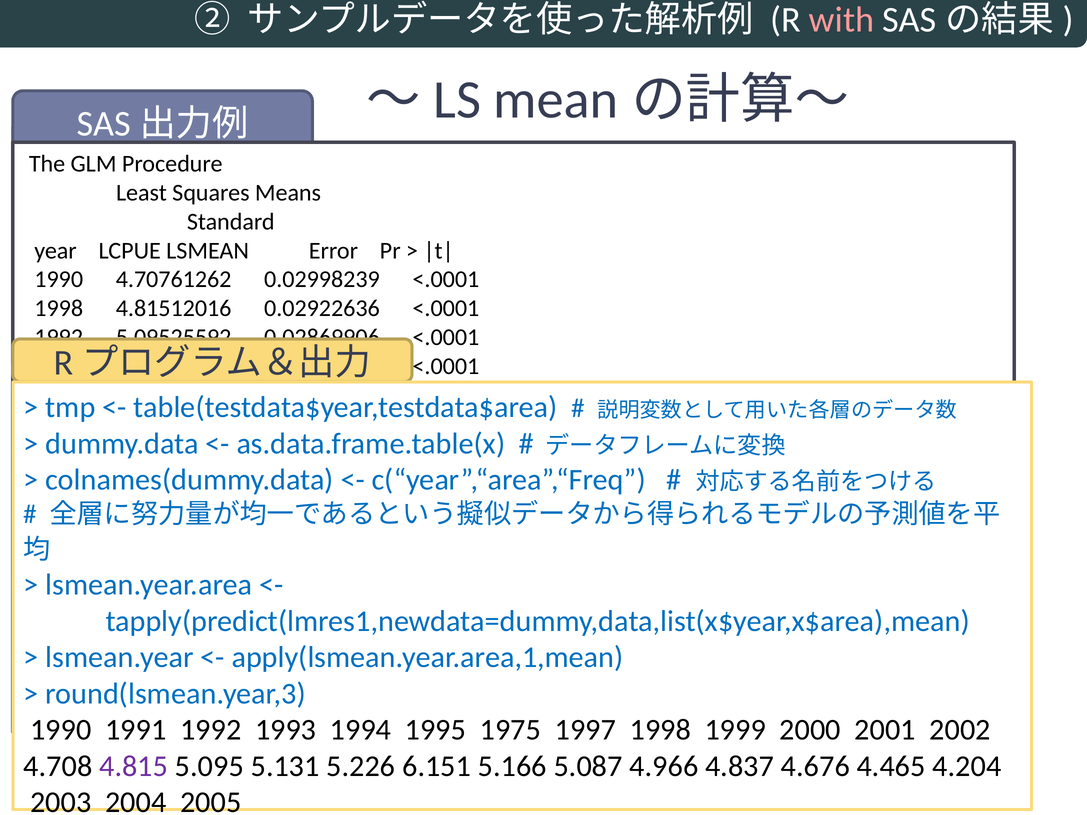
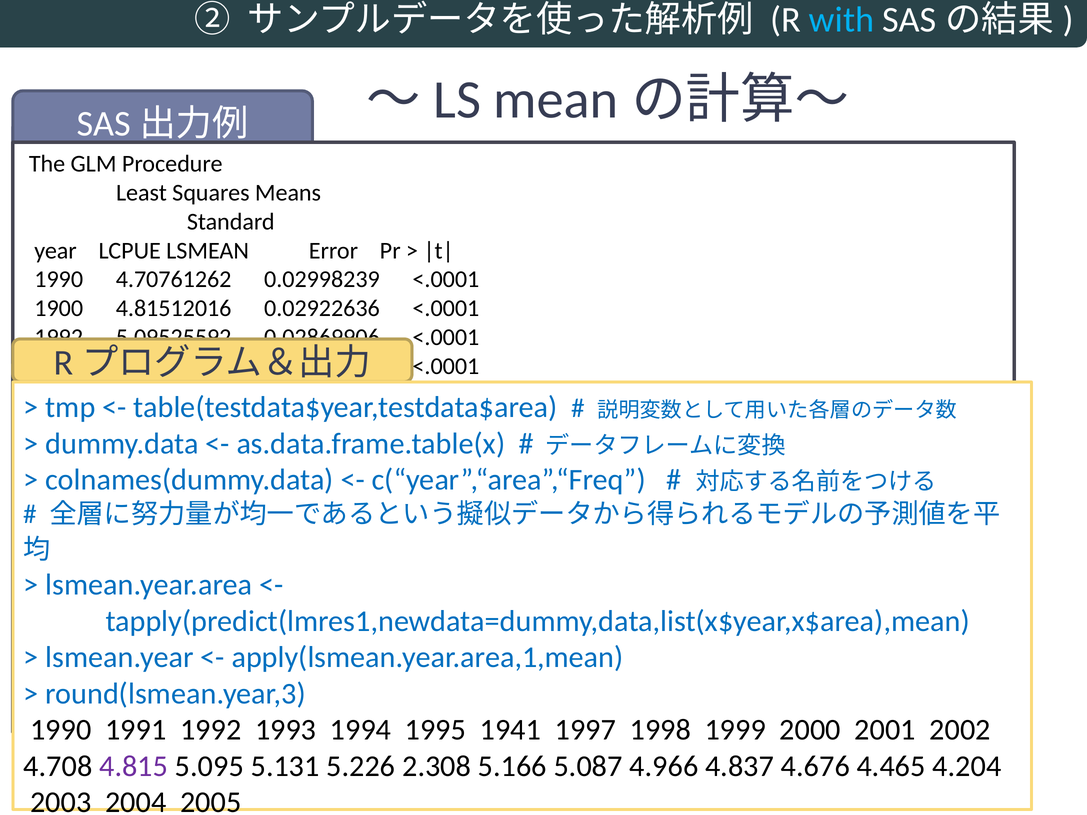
with colour: pink -> light blue
1998 at (59, 309): 1998 -> 1900
1975: 1975 -> 1941
6.151: 6.151 -> 2.308
